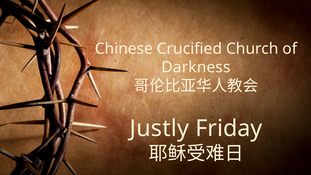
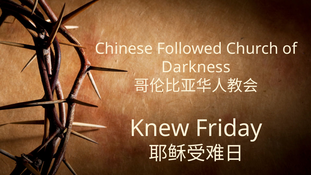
Crucified: Crucified -> Followed
Justly: Justly -> Knew
